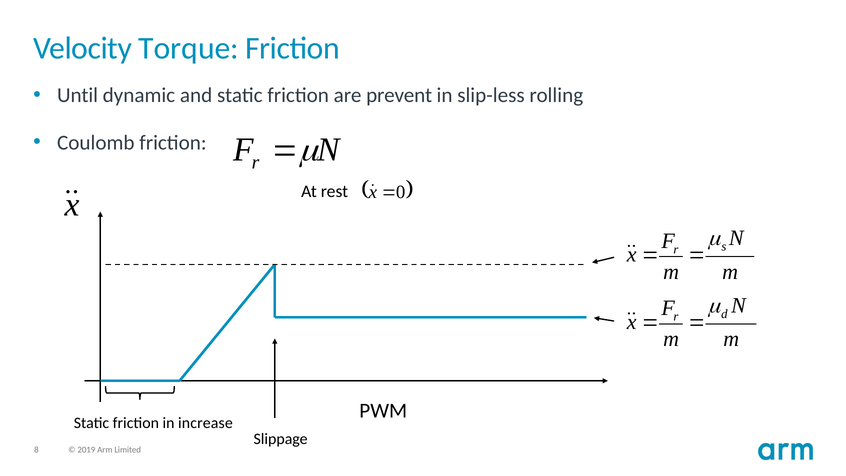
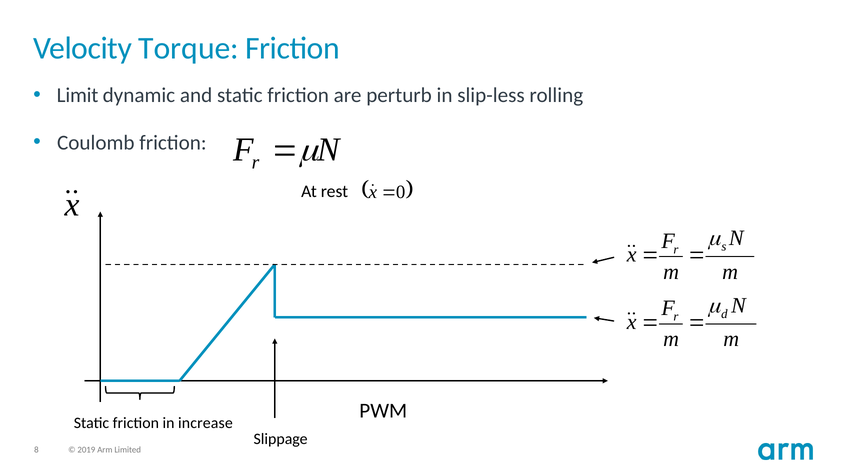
Until: Until -> Limit
prevent: prevent -> perturb
